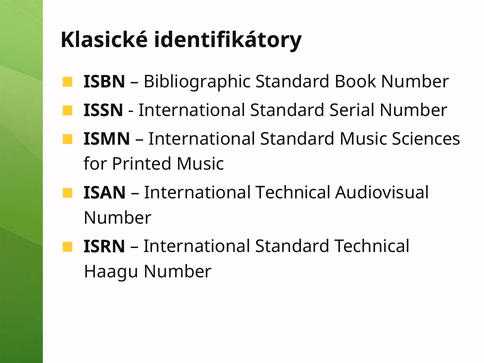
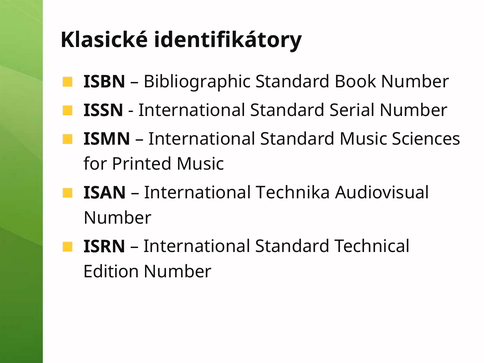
International Technical: Technical -> Technika
Haagu: Haagu -> Edition
